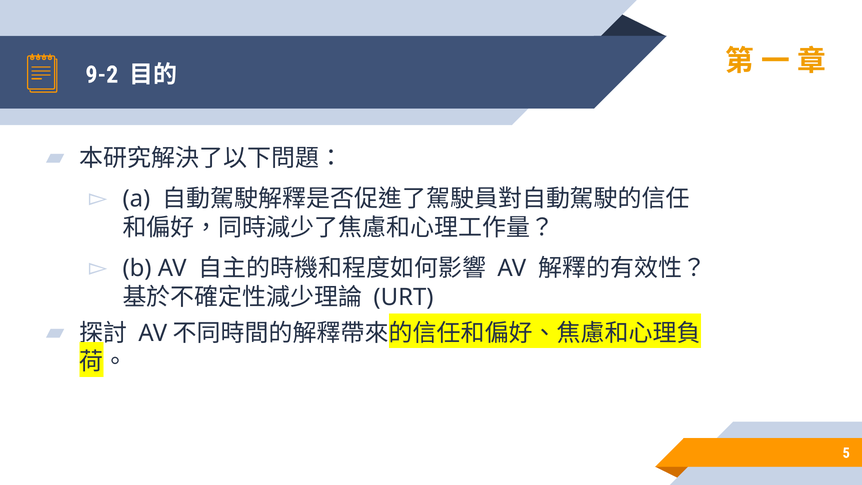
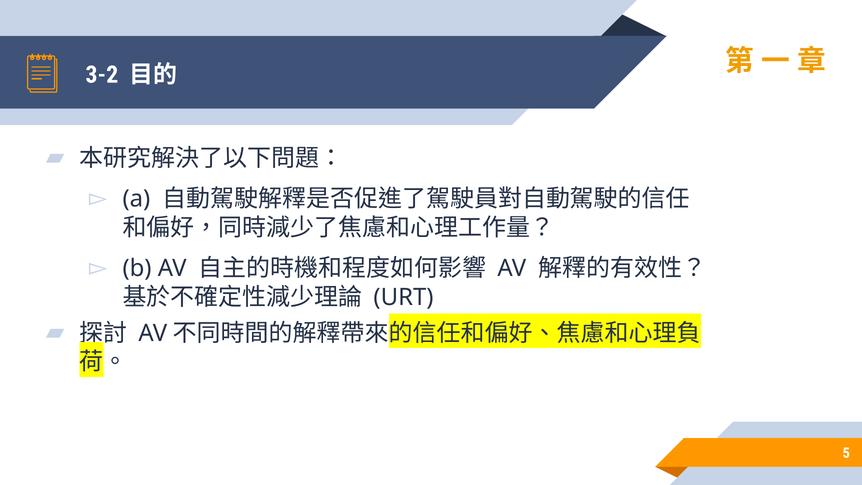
9-2: 9-2 -> 3-2
